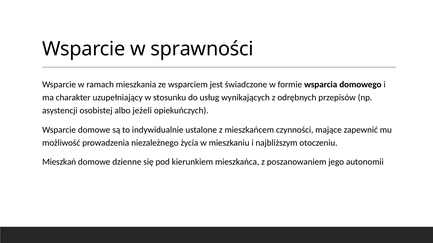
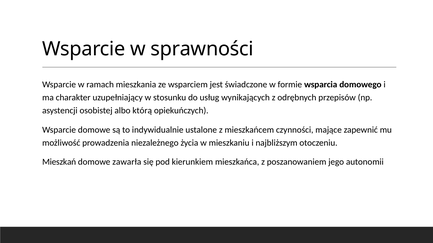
jeżeli: jeżeli -> którą
dzienne: dzienne -> zawarła
